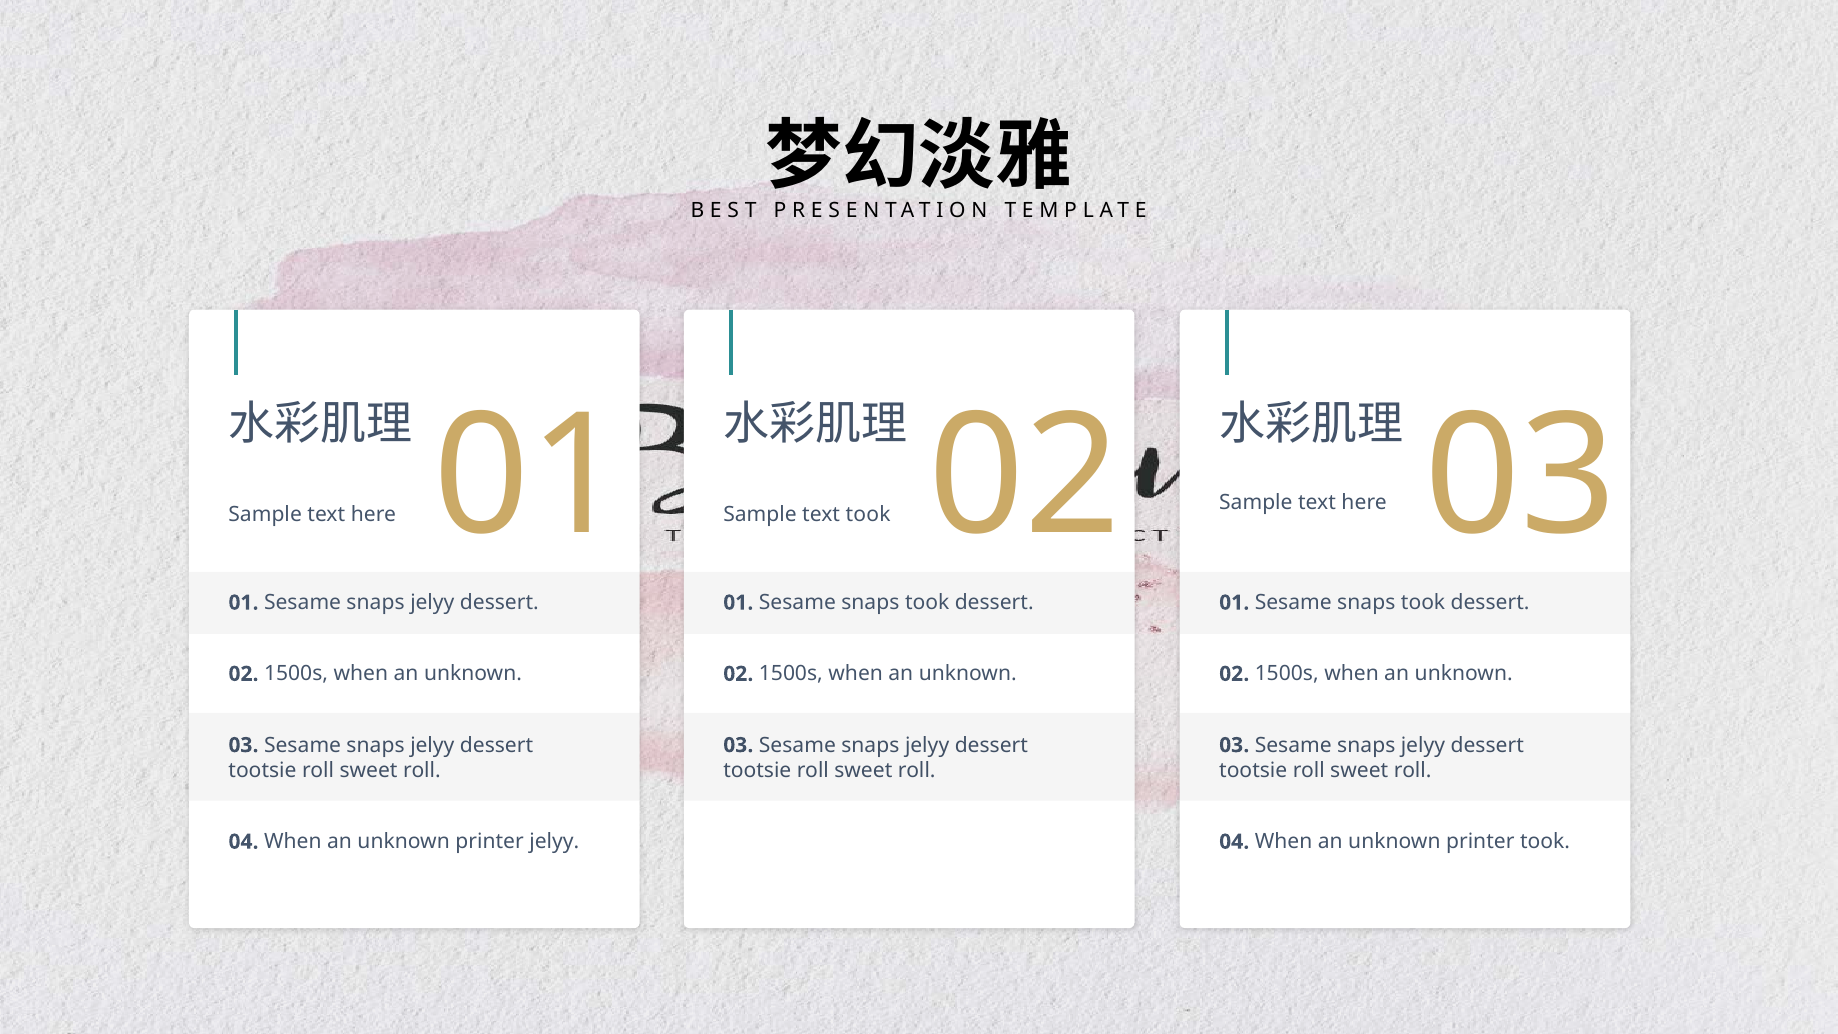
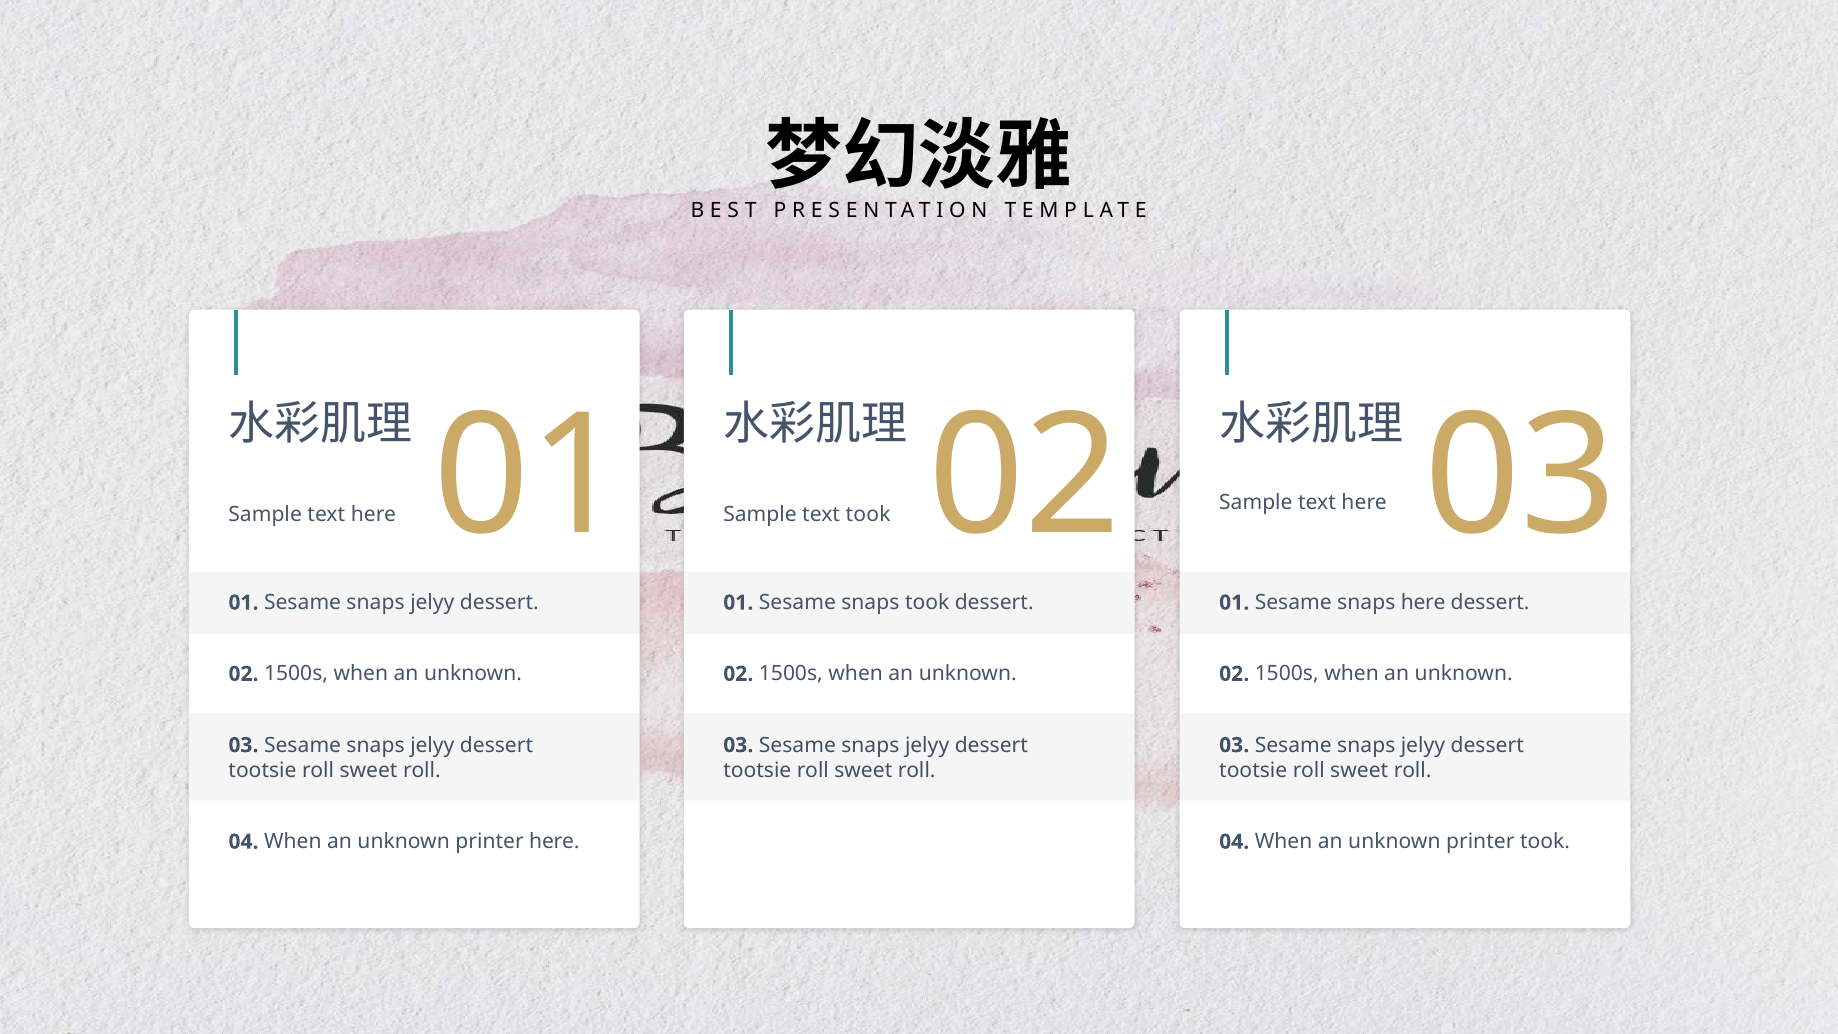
took at (1423, 603): took -> here
printer jelyy: jelyy -> here
